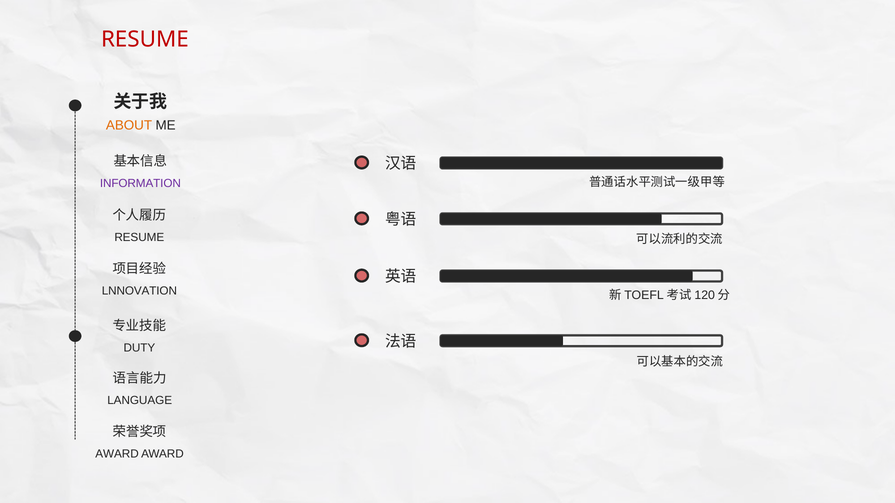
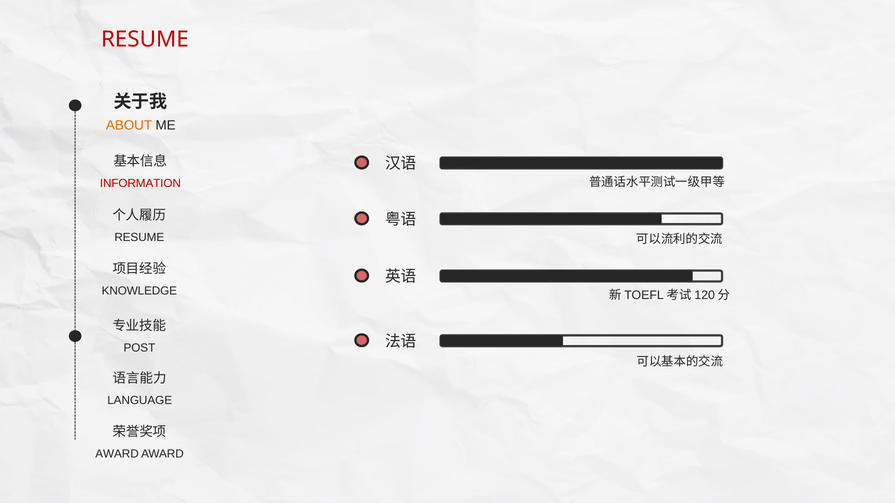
INFORMATION colour: purple -> red
LNNOVATION: LNNOVATION -> KNOWLEDGE
DUTY: DUTY -> POST
